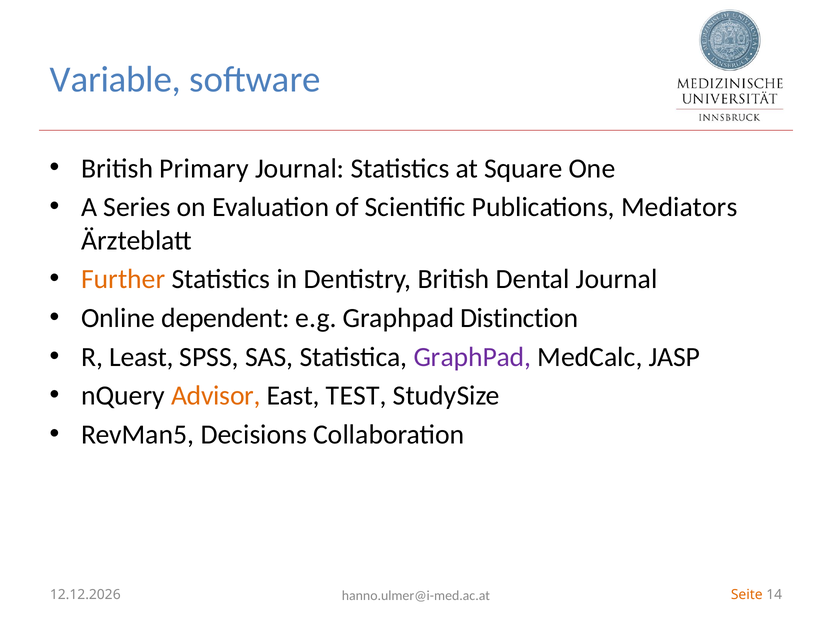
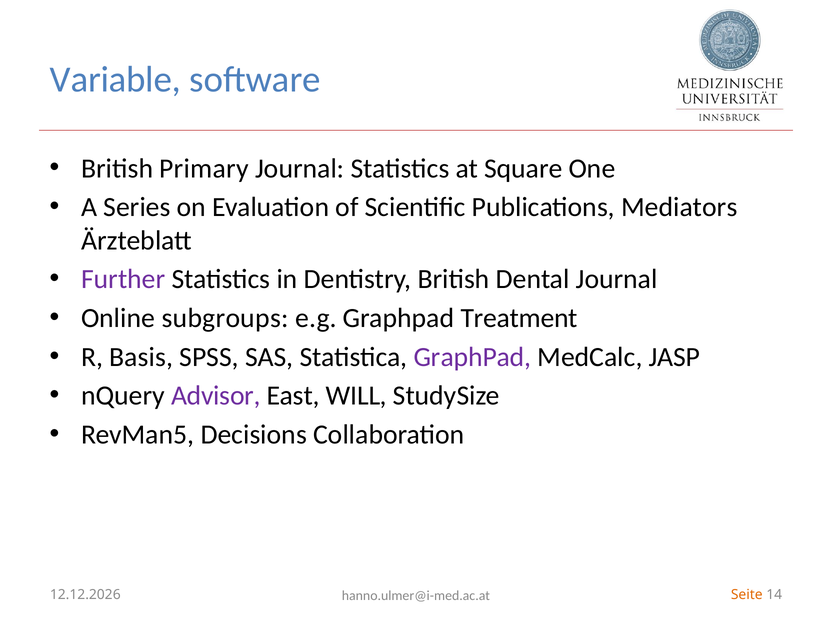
Further colour: orange -> purple
dependent: dependent -> subgroups
Distinction: Distinction -> Treatment
Least: Least -> Basis
Advisor colour: orange -> purple
TEST: TEST -> WILL
